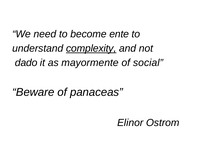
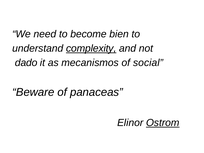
ente: ente -> bien
mayormente: mayormente -> mecanismos
Ostrom underline: none -> present
